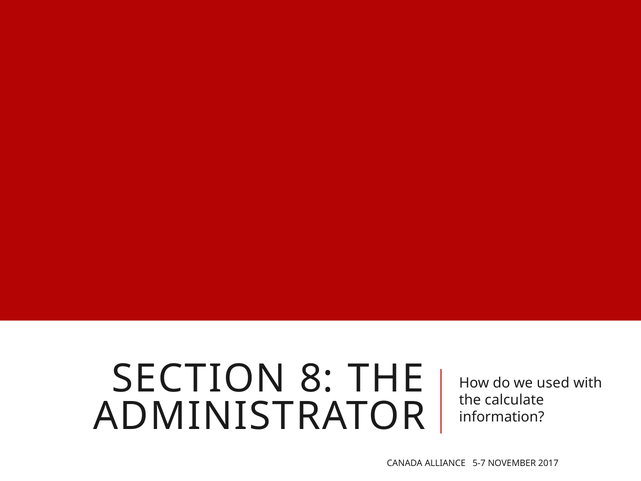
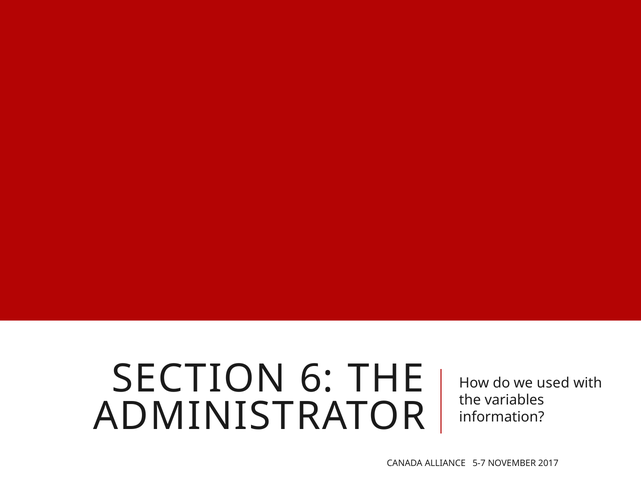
8: 8 -> 6
calculate: calculate -> variables
